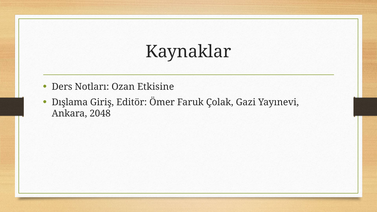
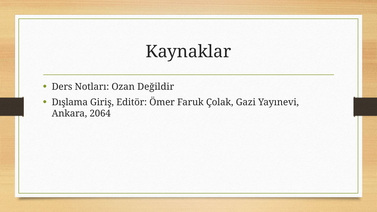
Etkisine: Etkisine -> Değildir
2048: 2048 -> 2064
